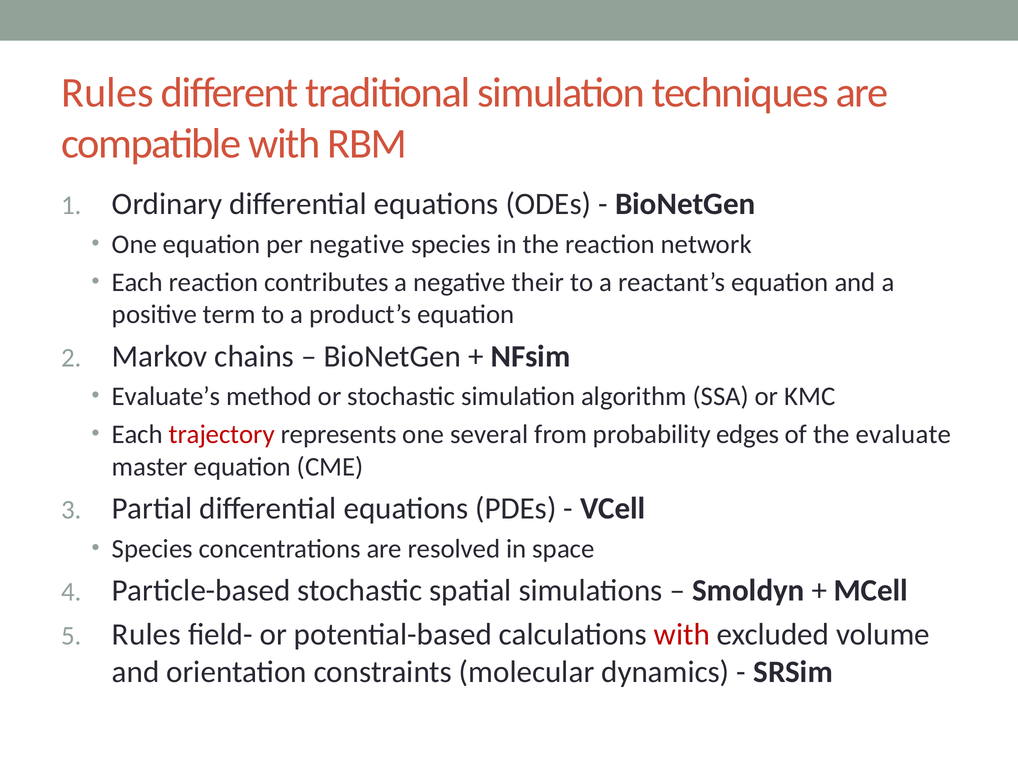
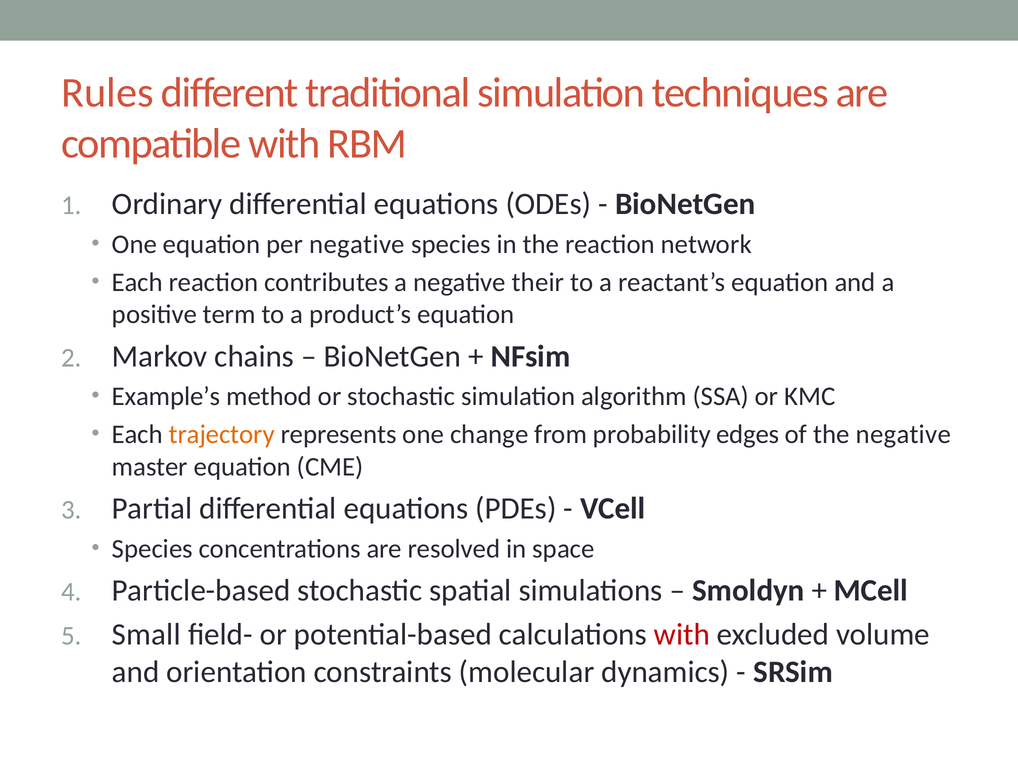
Evaluate’s: Evaluate’s -> Example’s
trajectory colour: red -> orange
several: several -> change
the evaluate: evaluate -> negative
Rules at (146, 634): Rules -> Small
